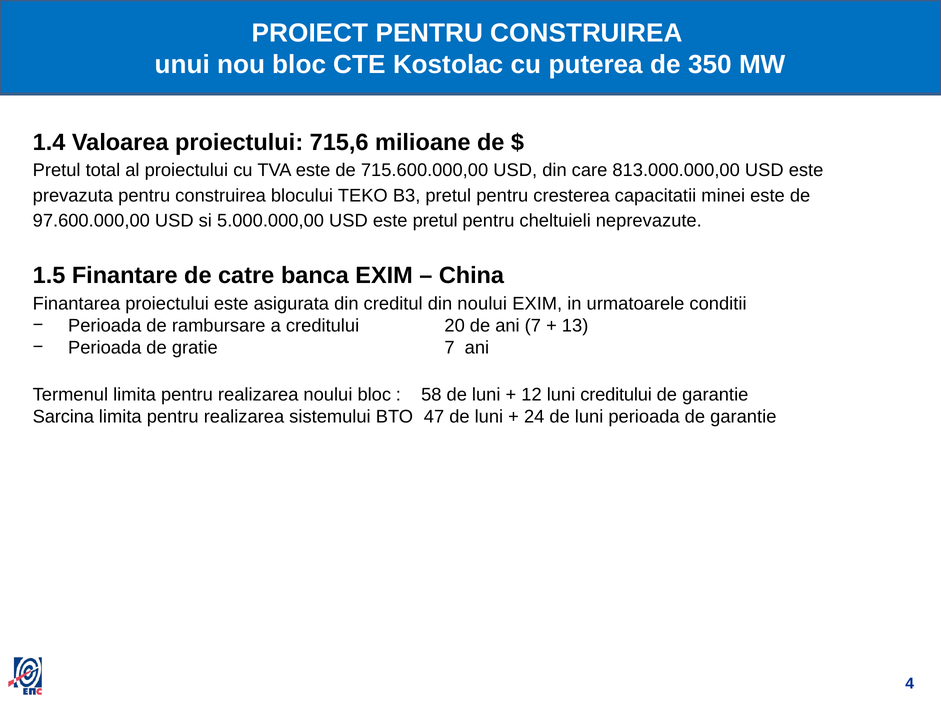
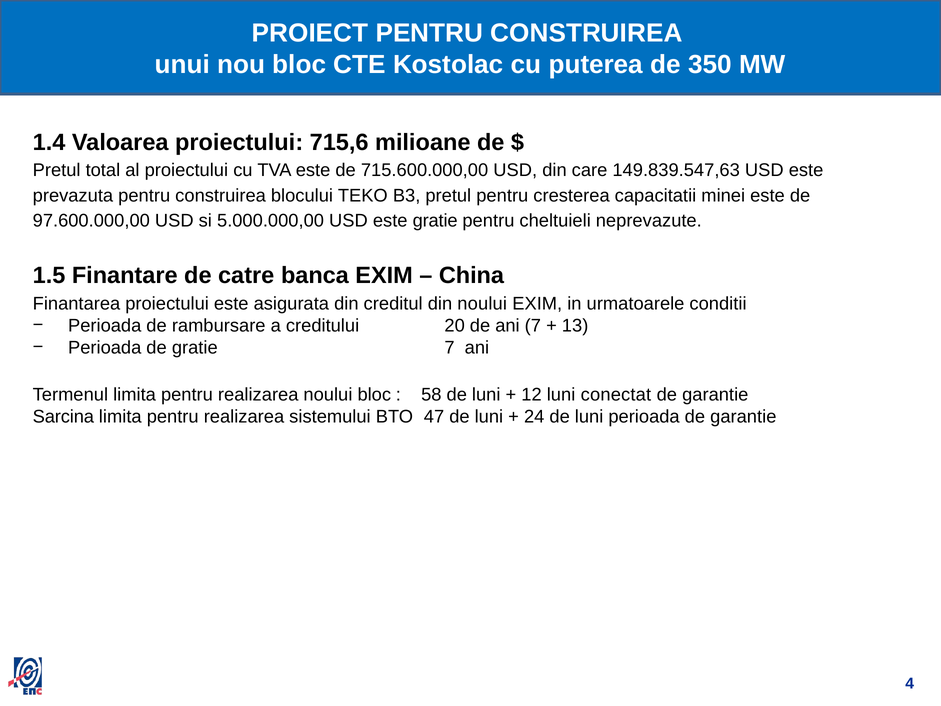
813.000.000,00: 813.000.000,00 -> 149.839.547,63
este pretul: pretul -> gratie
luni creditului: creditului -> conectat
